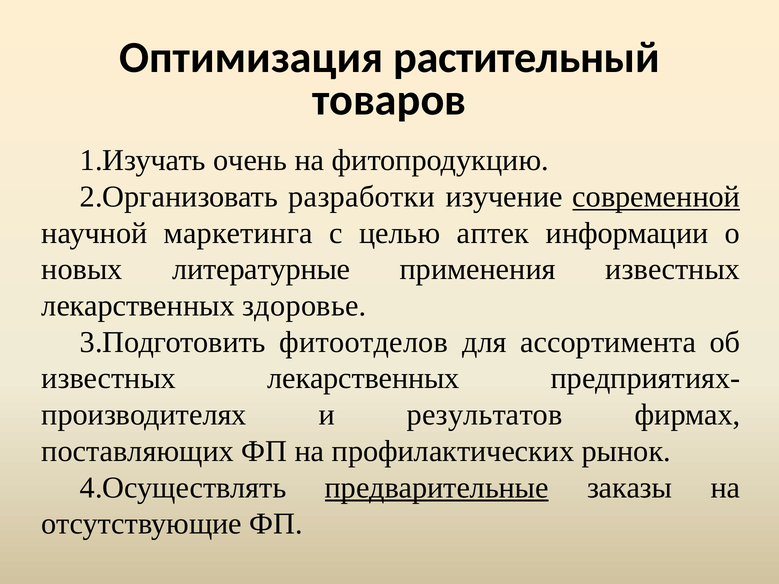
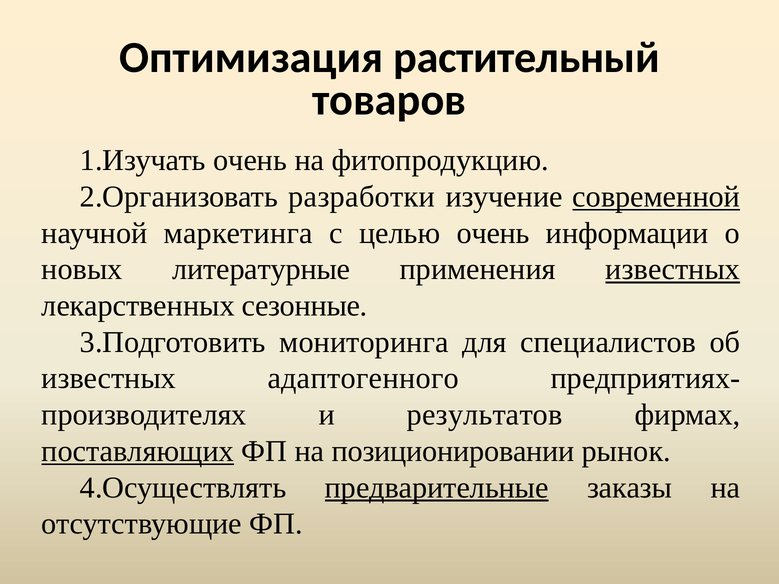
целью аптек: аптек -> очень
известных at (673, 270) underline: none -> present
здоровье: здоровье -> сезонные
фитоотделов: фитоотделов -> мониторинга
ассортимента: ассортимента -> специалистов
лекарственных at (363, 379): лекарственных -> адаптогенного
поставляющих underline: none -> present
профилактических: профилактических -> позиционировании
